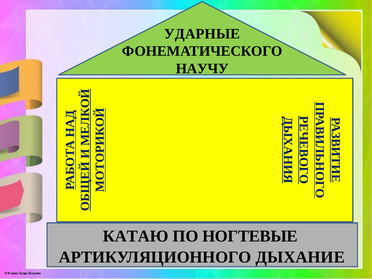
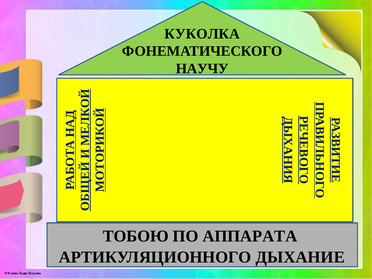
УДАРНЫЕ: УДАРНЫЕ -> КУКОЛКА
КАТАЮ: КАТАЮ -> ТОБОЮ
НОГТЕВЫЕ: НОГТЕВЫЕ -> АППАРАТА
